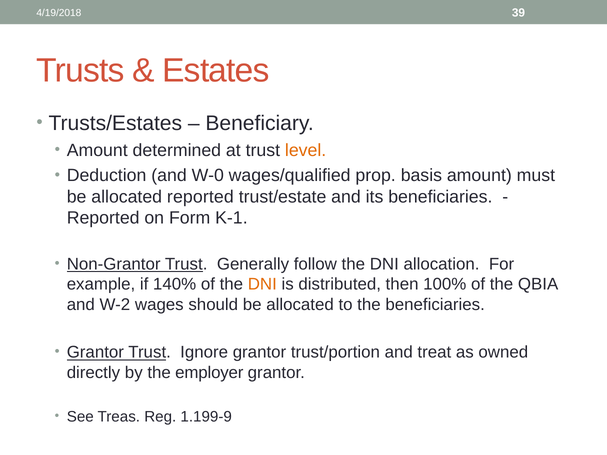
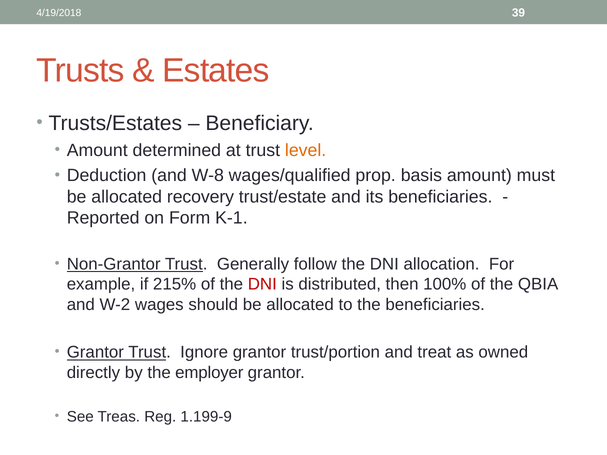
W-0: W-0 -> W-8
allocated reported: reported -> recovery
140%: 140% -> 215%
DNI at (262, 284) colour: orange -> red
